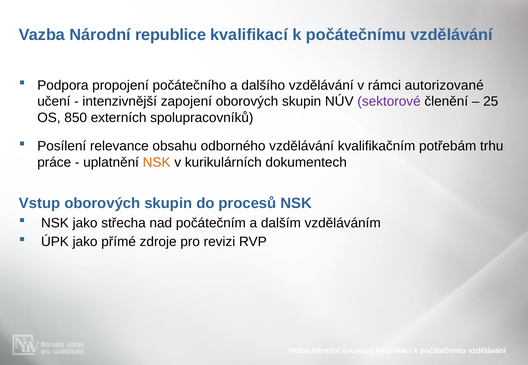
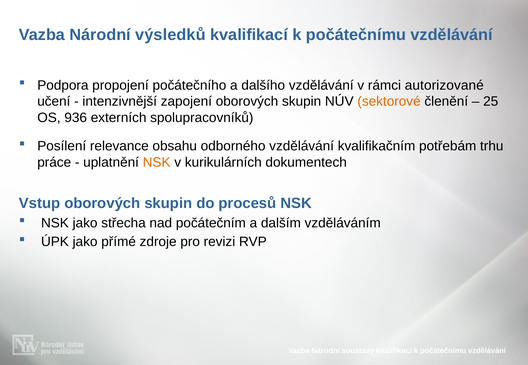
republice: republice -> výsledků
sektorové colour: purple -> orange
850: 850 -> 936
